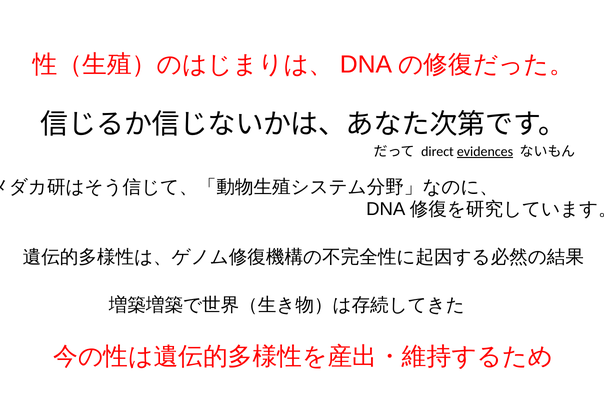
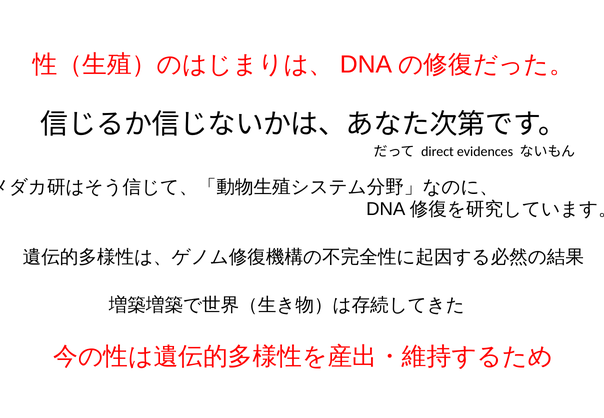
evidences underline: present -> none
